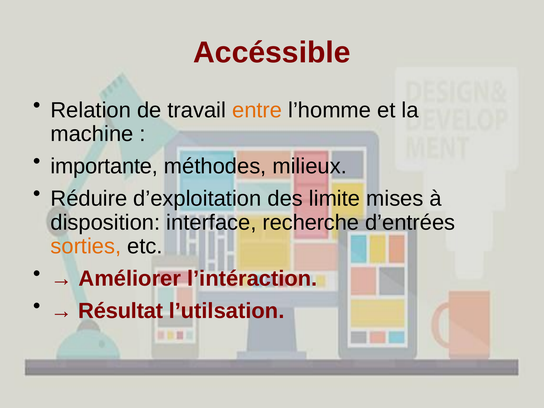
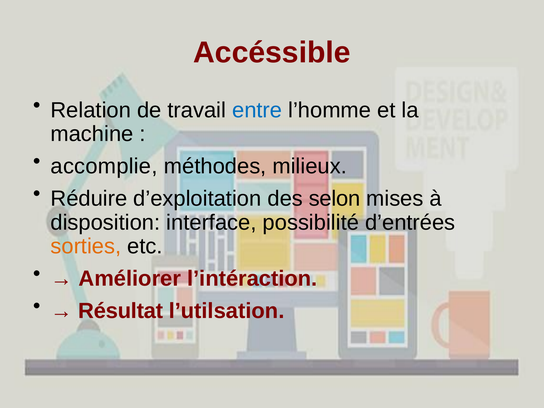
entre colour: orange -> blue
importante: importante -> accomplie
limite: limite -> selon
recherche: recherche -> possibilité
